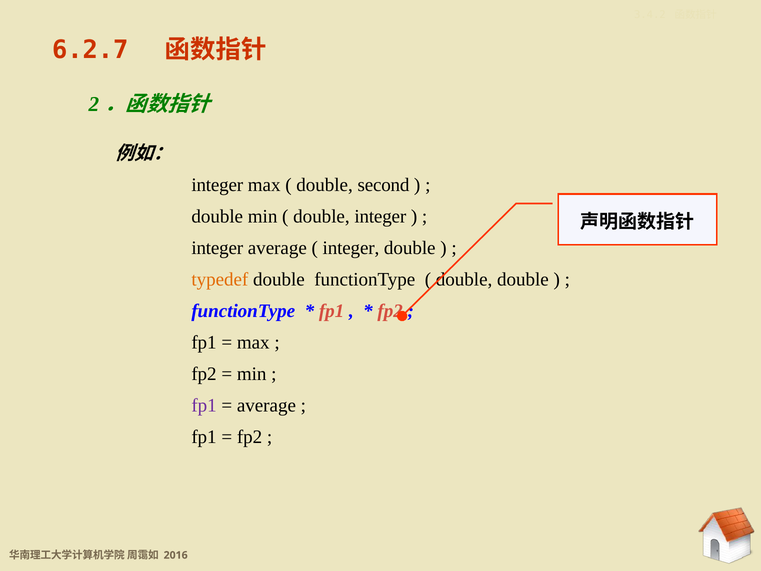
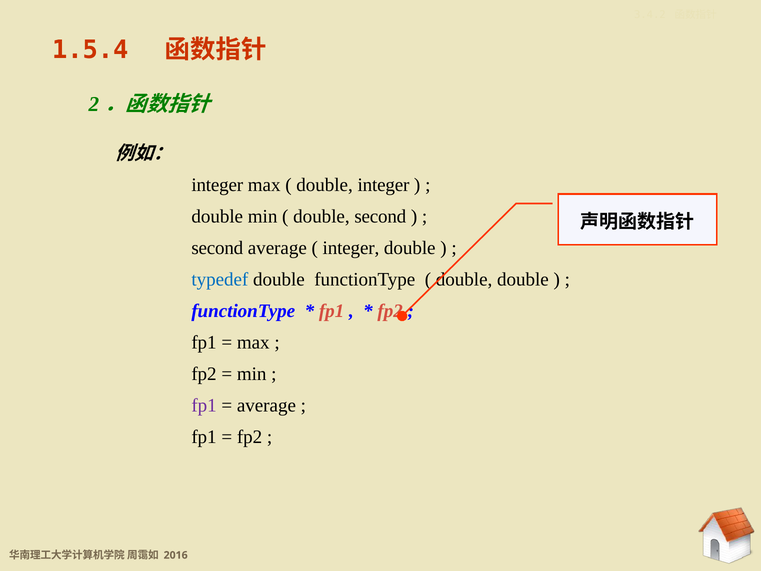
6.2.7: 6.2.7 -> 1.5.4
double second: second -> integer
double integer: integer -> second
integer at (217, 248): integer -> second
typedef colour: orange -> blue
